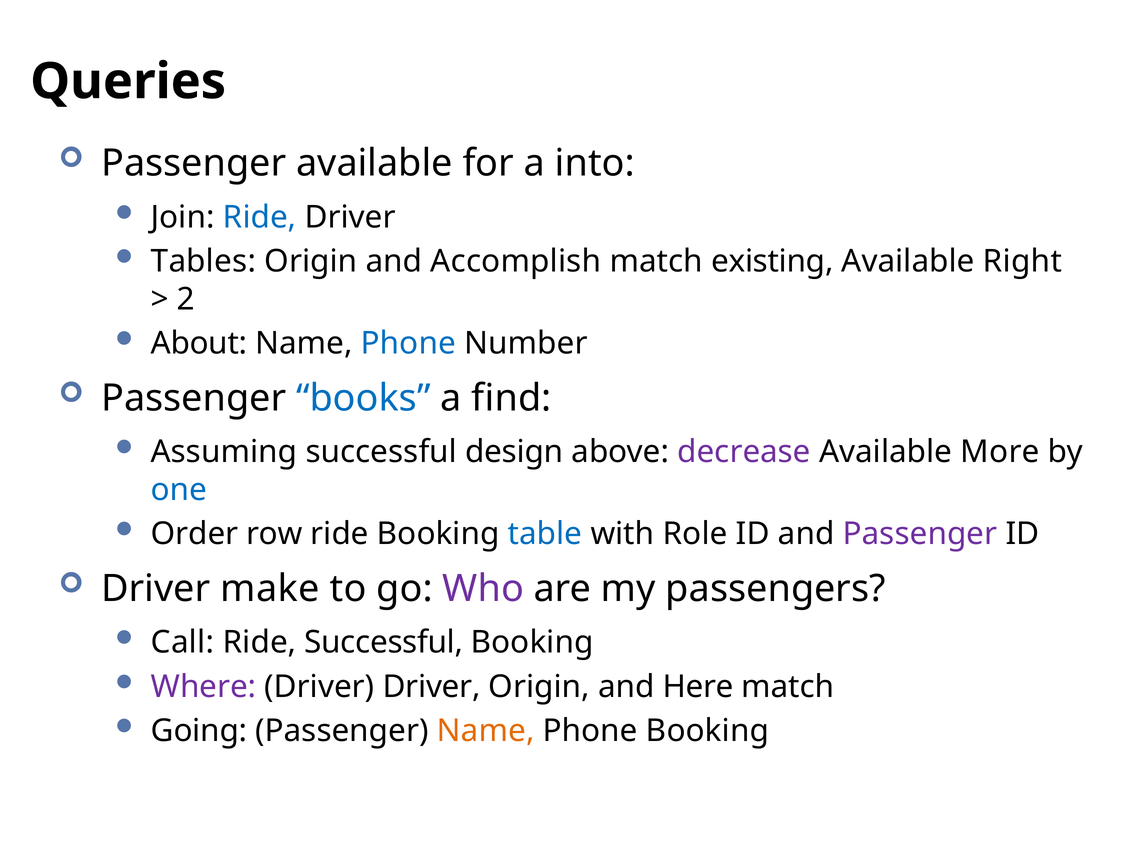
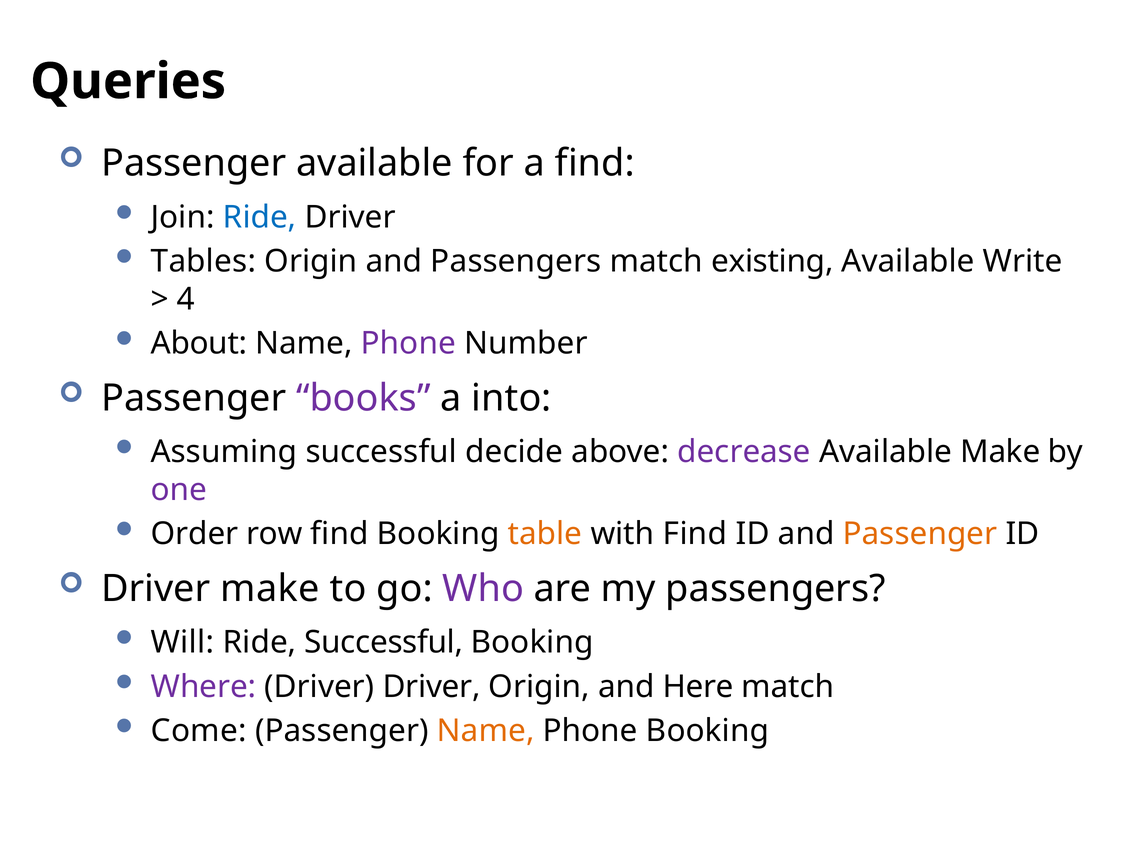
a into: into -> find
and Accomplish: Accomplish -> Passengers
Right: Right -> Write
2: 2 -> 4
Phone at (408, 343) colour: blue -> purple
books colour: blue -> purple
find: find -> into
design: design -> decide
Available More: More -> Make
one colour: blue -> purple
row ride: ride -> find
table colour: blue -> orange
with Role: Role -> Find
Passenger at (920, 534) colour: purple -> orange
Call: Call -> Will
Going: Going -> Come
